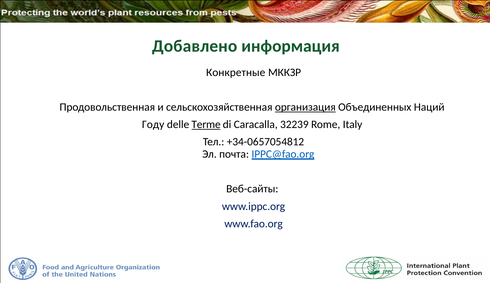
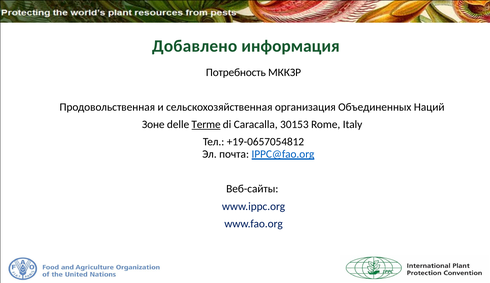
Конкретные: Конкретные -> Потребность
организация underline: present -> none
Году: Году -> Зоне
32239: 32239 -> 30153
+34-0657054812: +34-0657054812 -> +19-0657054812
